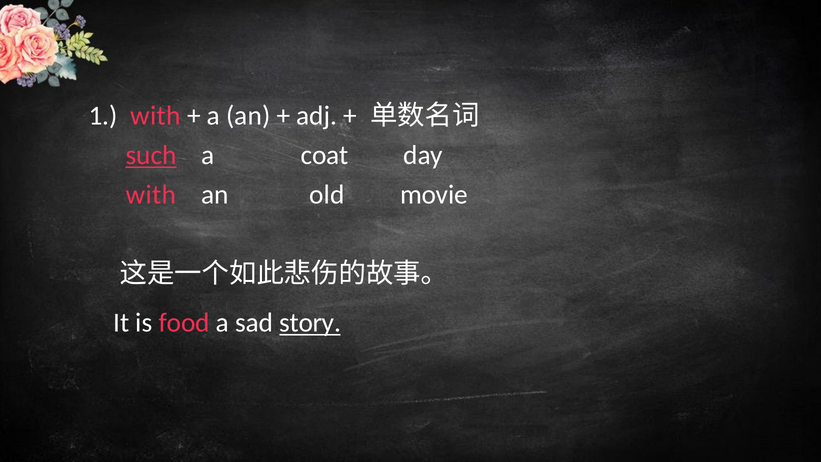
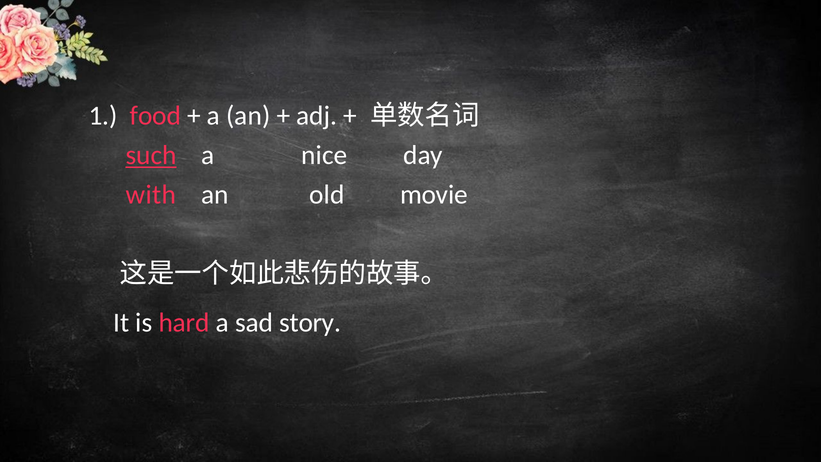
1 with: with -> food
coat: coat -> nice
food: food -> hard
story underline: present -> none
